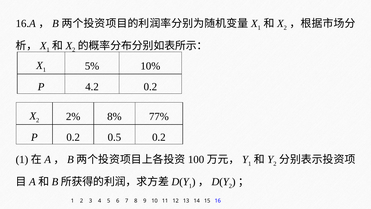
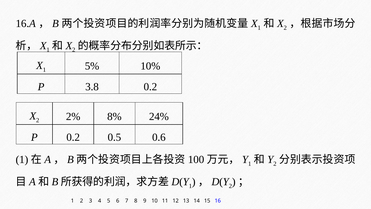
4.2: 4.2 -> 3.8
77%: 77% -> 24%
0.5 0.2: 0.2 -> 0.6
